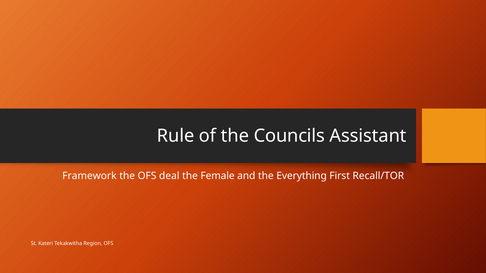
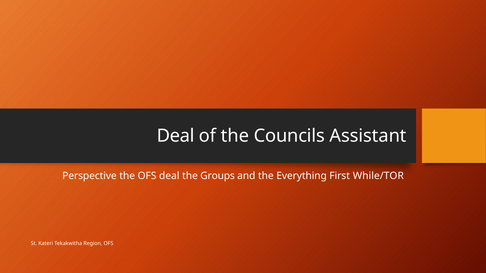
Rule at (176, 136): Rule -> Deal
Framework: Framework -> Perspective
Female: Female -> Groups
Recall/TOR: Recall/TOR -> While/TOR
